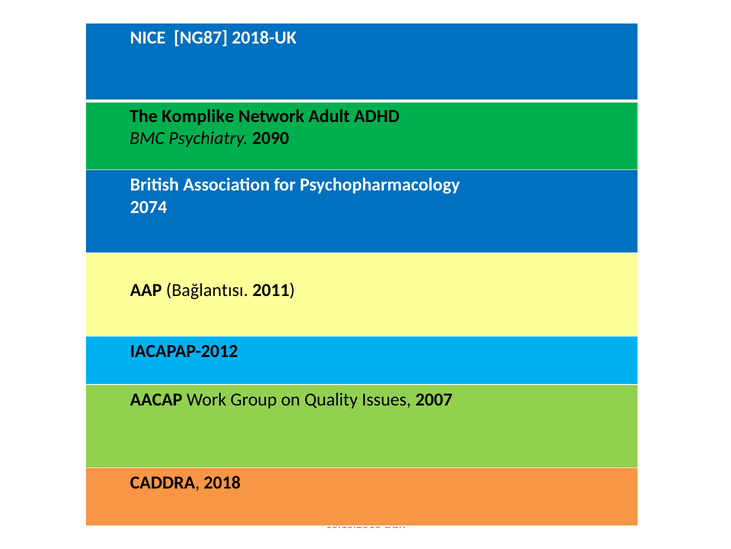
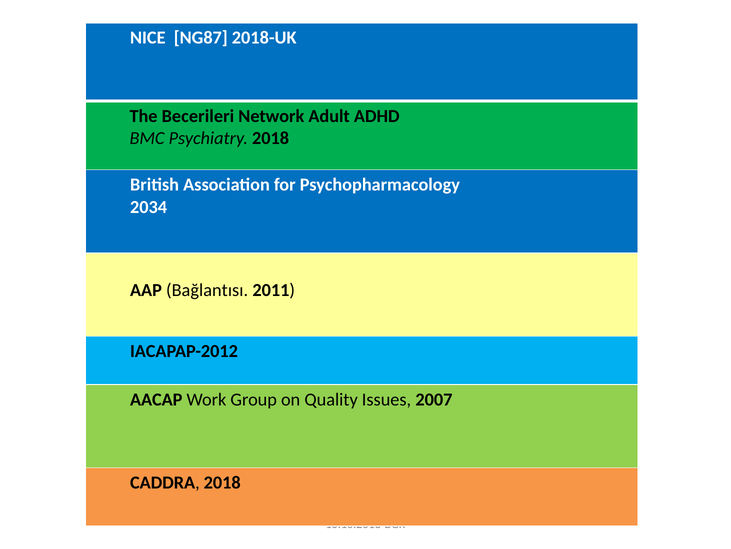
Komplike: Komplike -> Becerileri
Psychiatry 2090: 2090 -> 2018
2074: 2074 -> 2034
